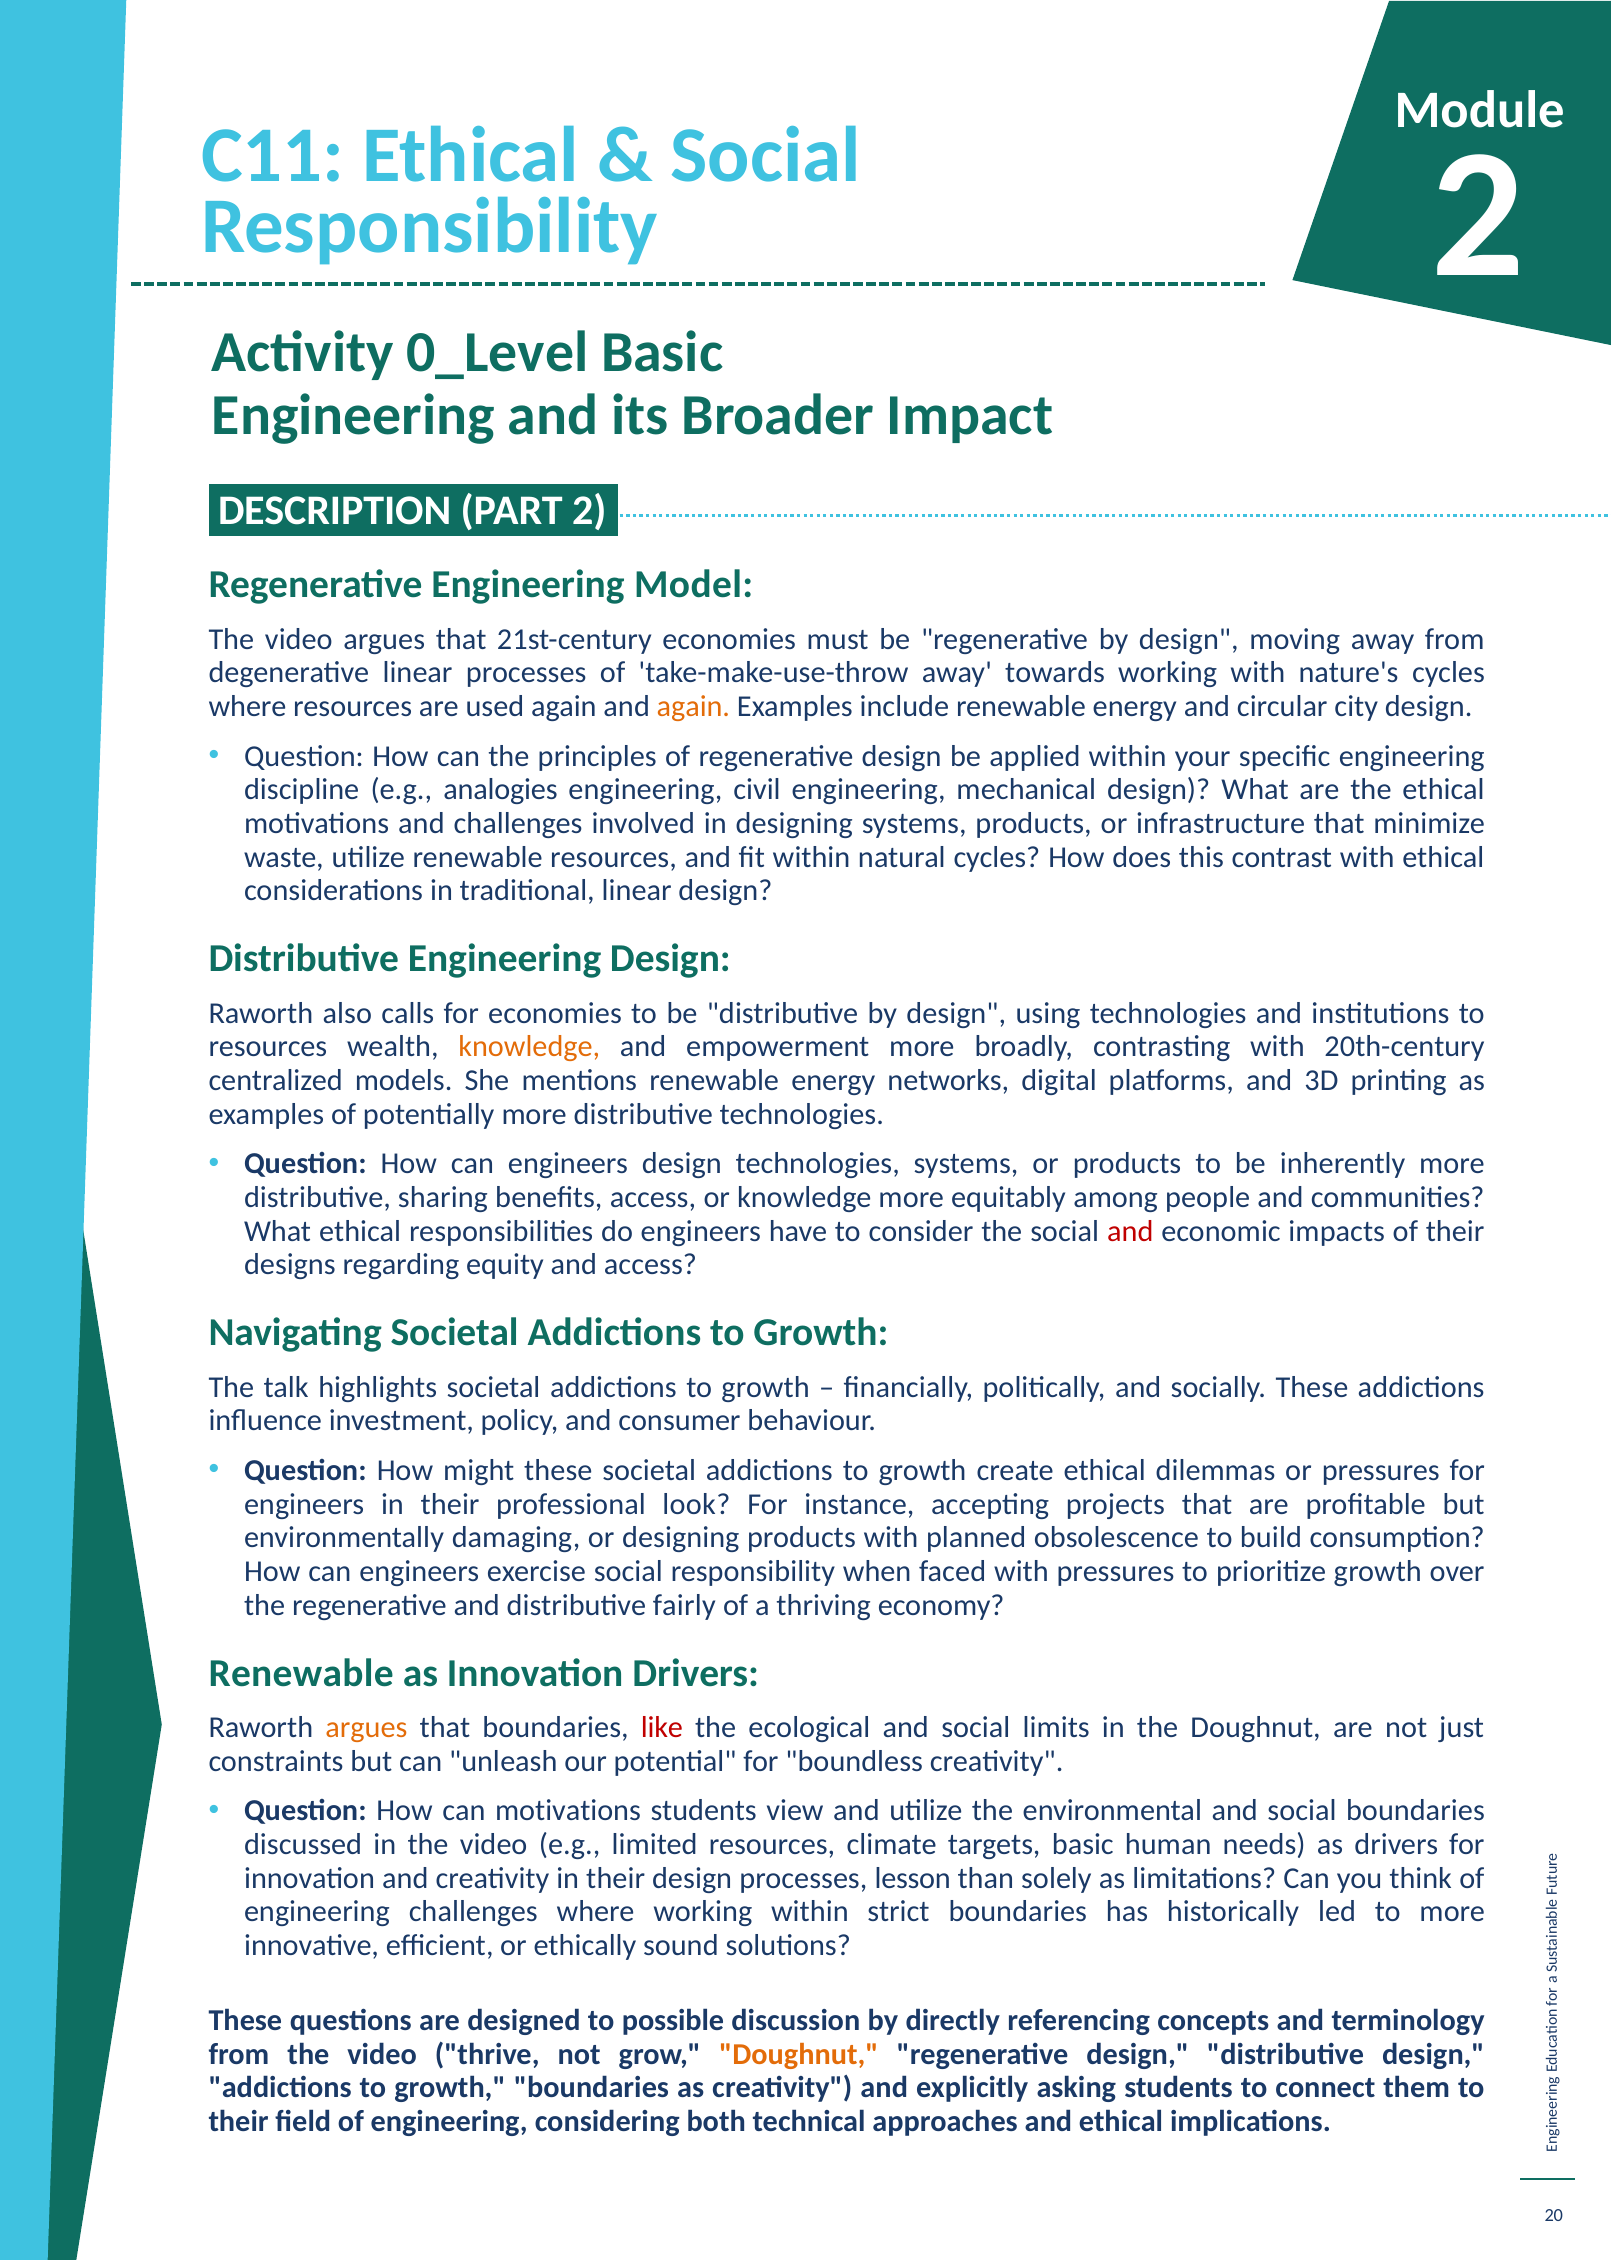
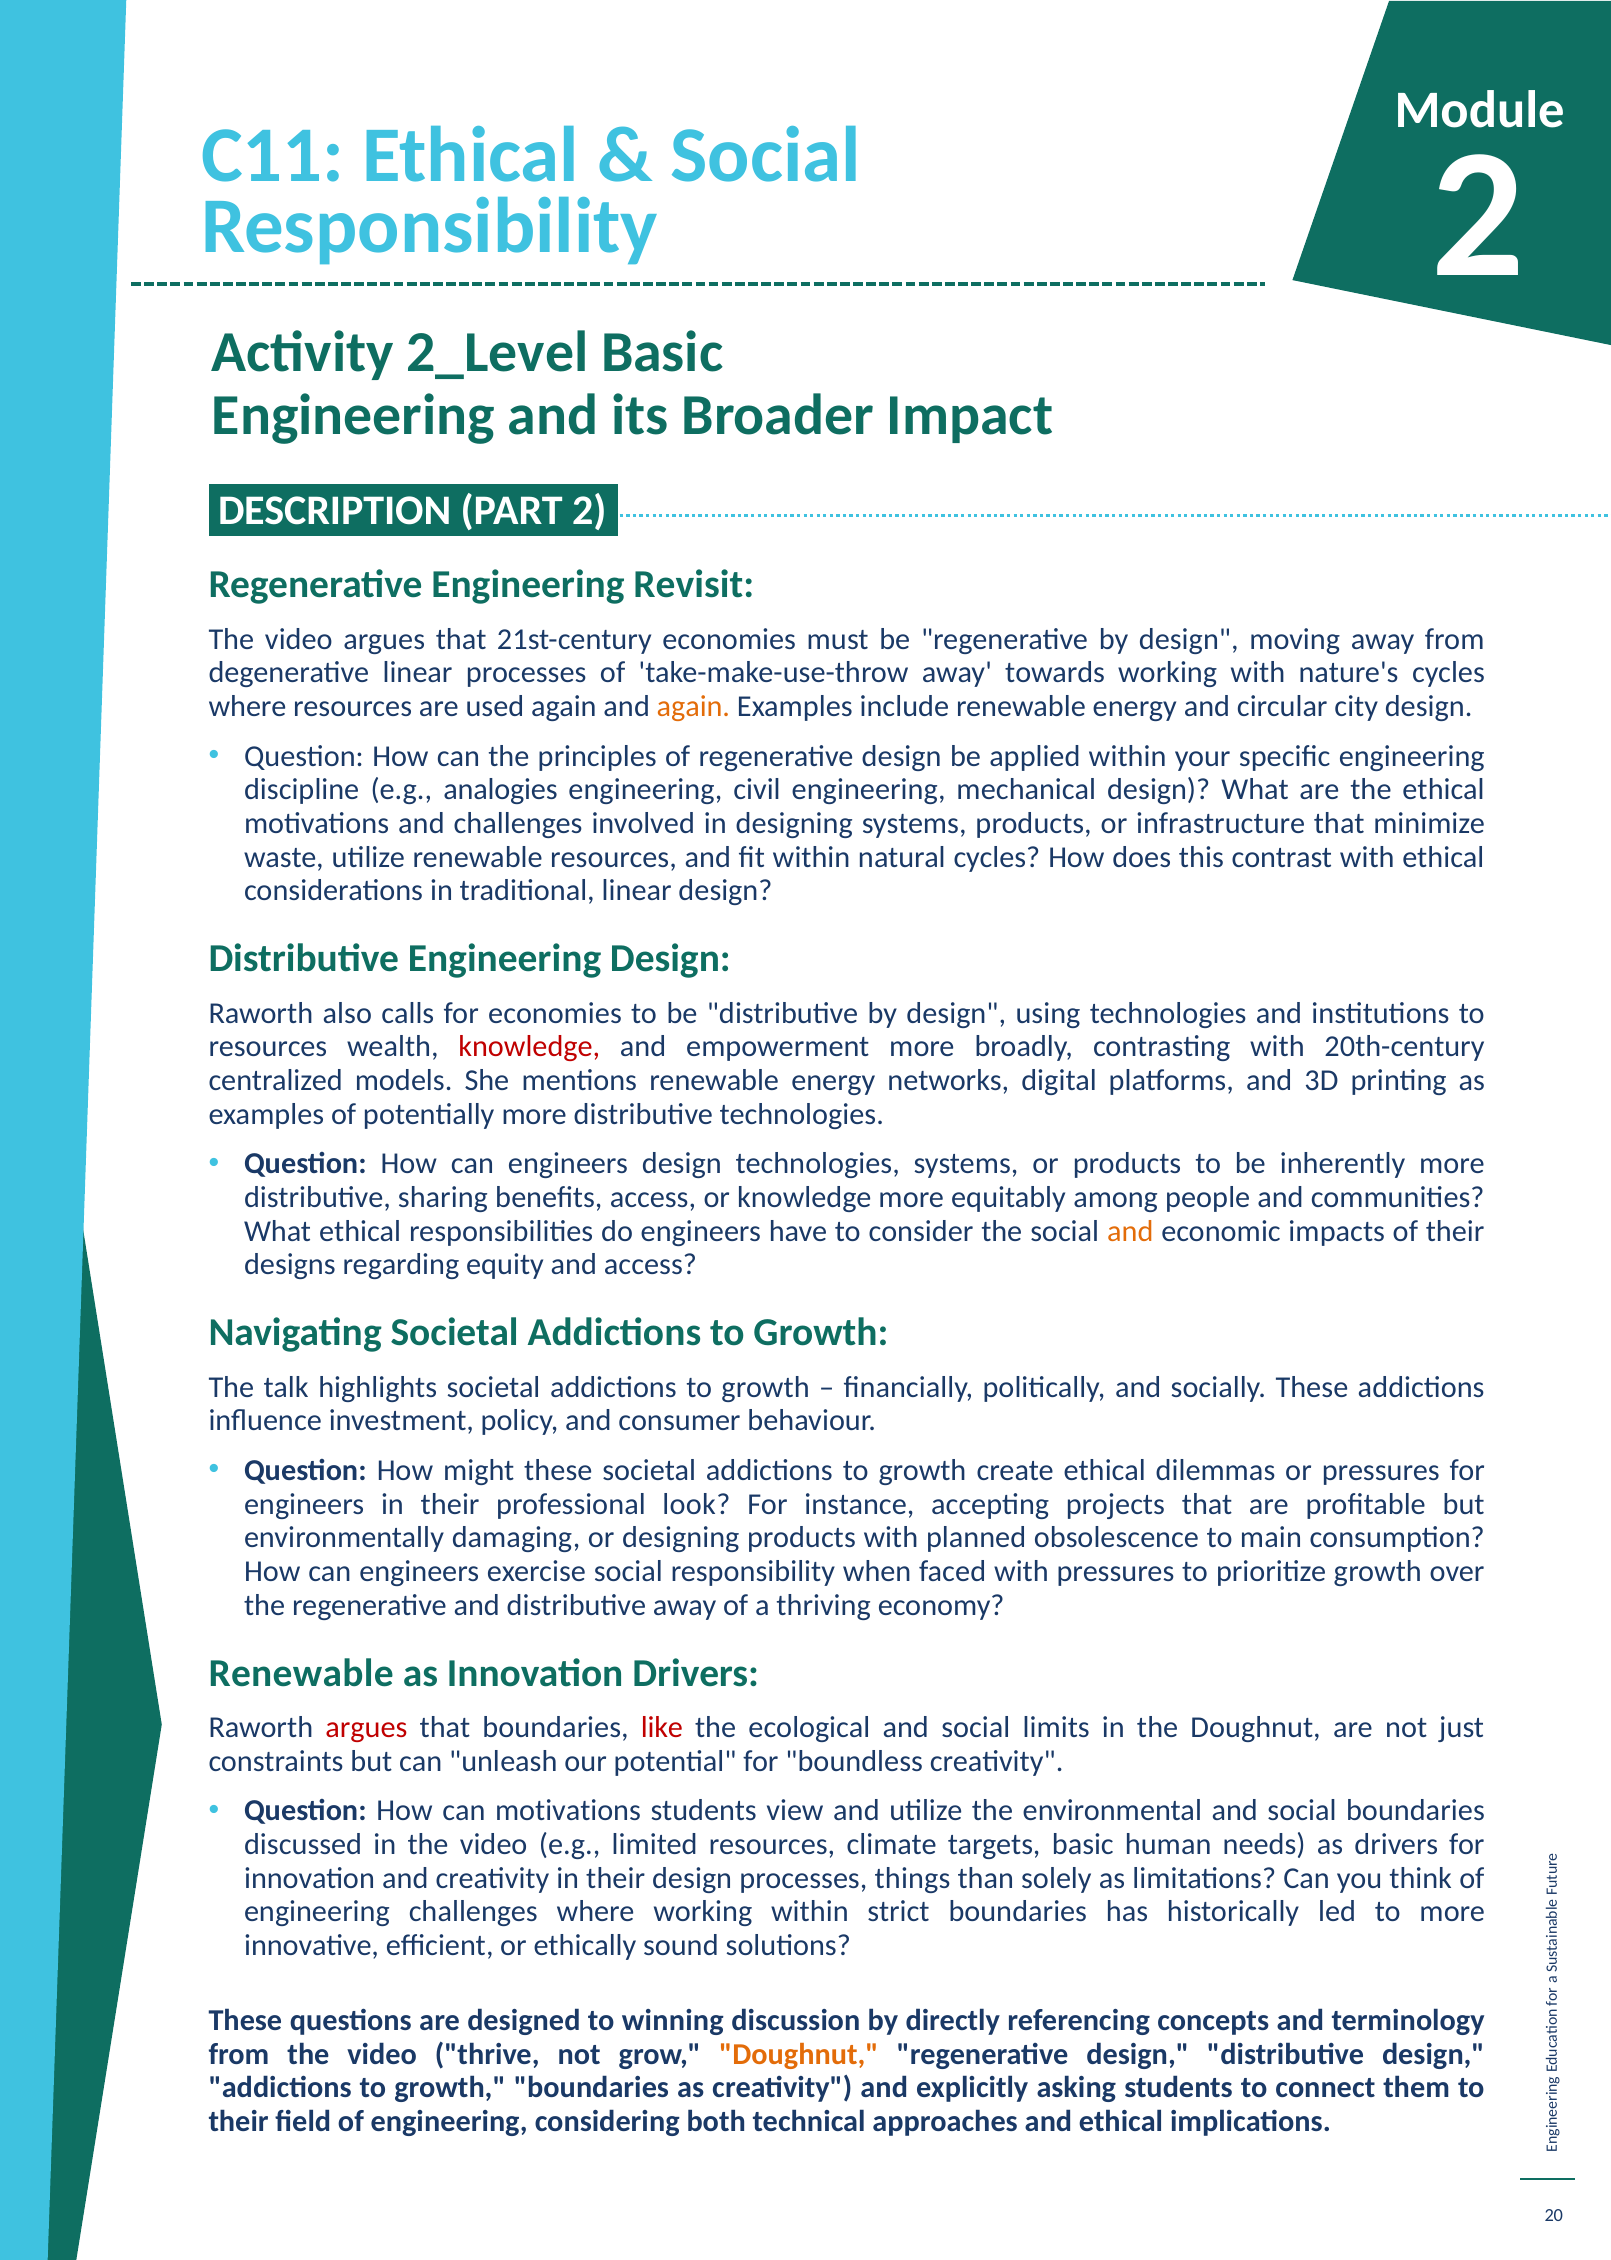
0_Level: 0_Level -> 2_Level
Model: Model -> Revisit
knowledge at (529, 1047) colour: orange -> red
and at (1130, 1231) colour: red -> orange
build: build -> main
distributive fairly: fairly -> away
argues at (366, 1728) colour: orange -> red
lesson: lesson -> things
possible: possible -> winning
